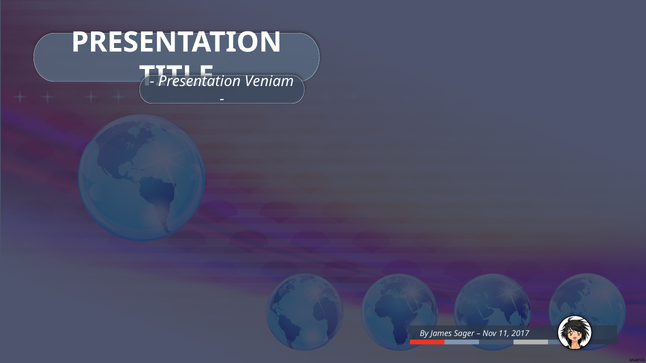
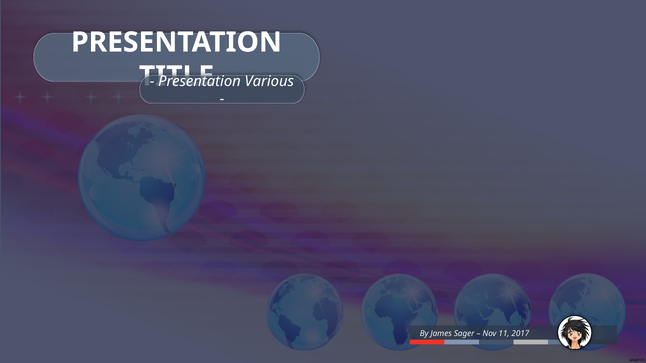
Veniam: Veniam -> Various
